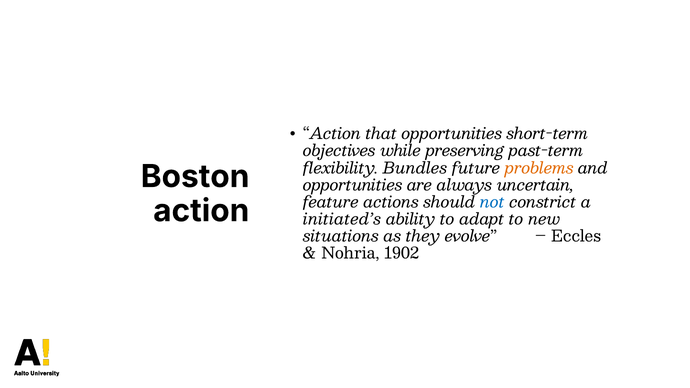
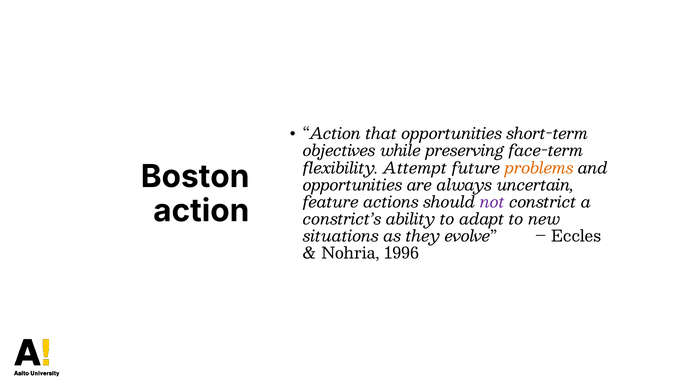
past-term: past-term -> face-term
Bundles: Bundles -> Attempt
not colour: blue -> purple
initiated’s: initiated’s -> constrict’s
1902: 1902 -> 1996
